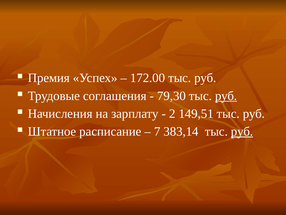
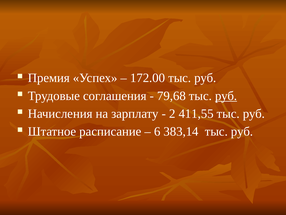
79,30: 79,30 -> 79,68
149,51: 149,51 -> 411,55
7: 7 -> 6
руб at (242, 131) underline: present -> none
